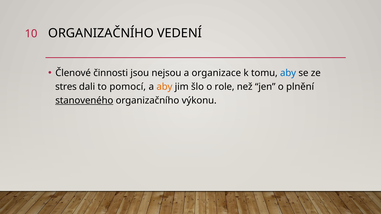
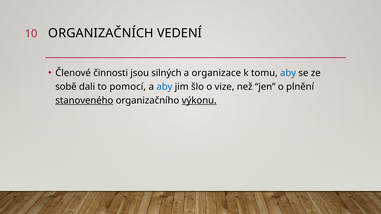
10 ORGANIZAČNÍHO: ORGANIZAČNÍHO -> ORGANIZAČNÍCH
nejsou: nejsou -> silných
stres: stres -> sobě
aby at (164, 87) colour: orange -> blue
role: role -> vize
výkonu underline: none -> present
